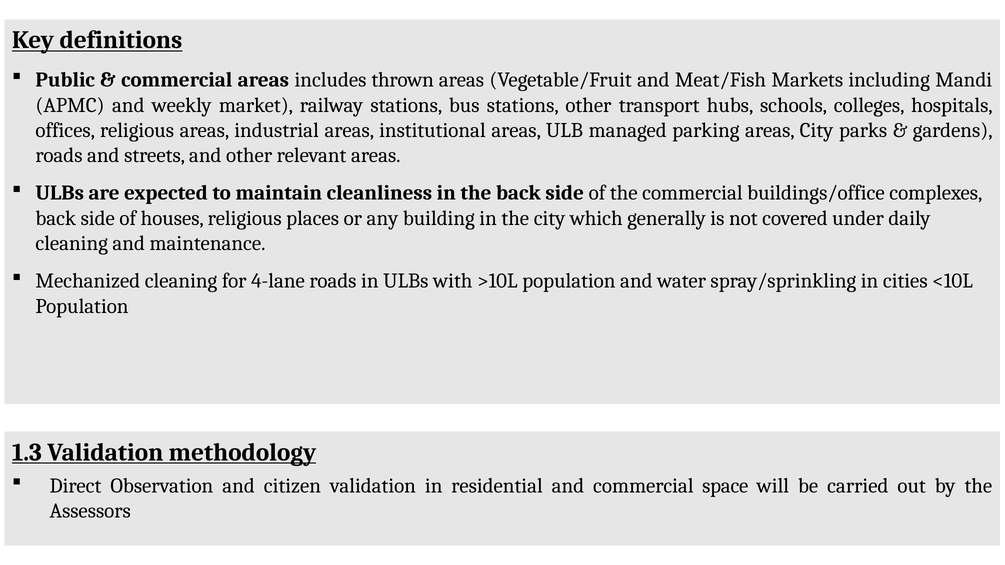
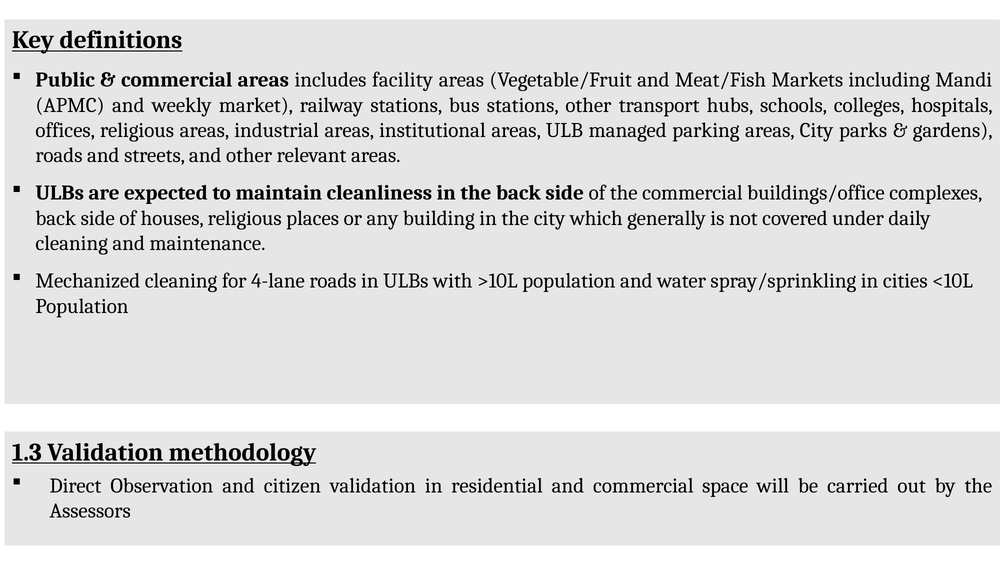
thrown: thrown -> facility
